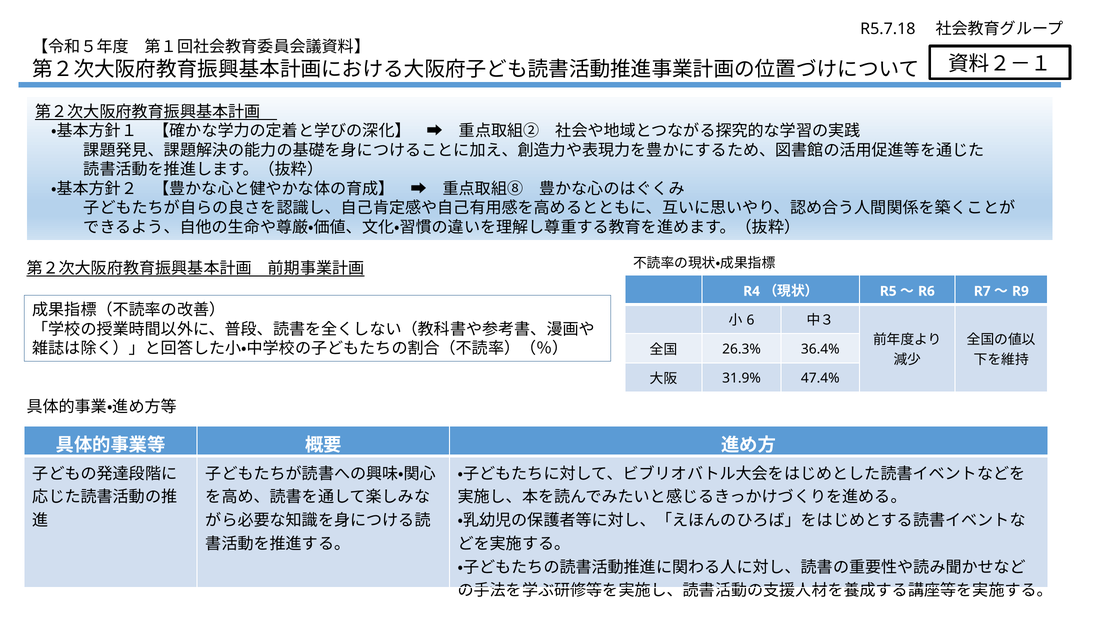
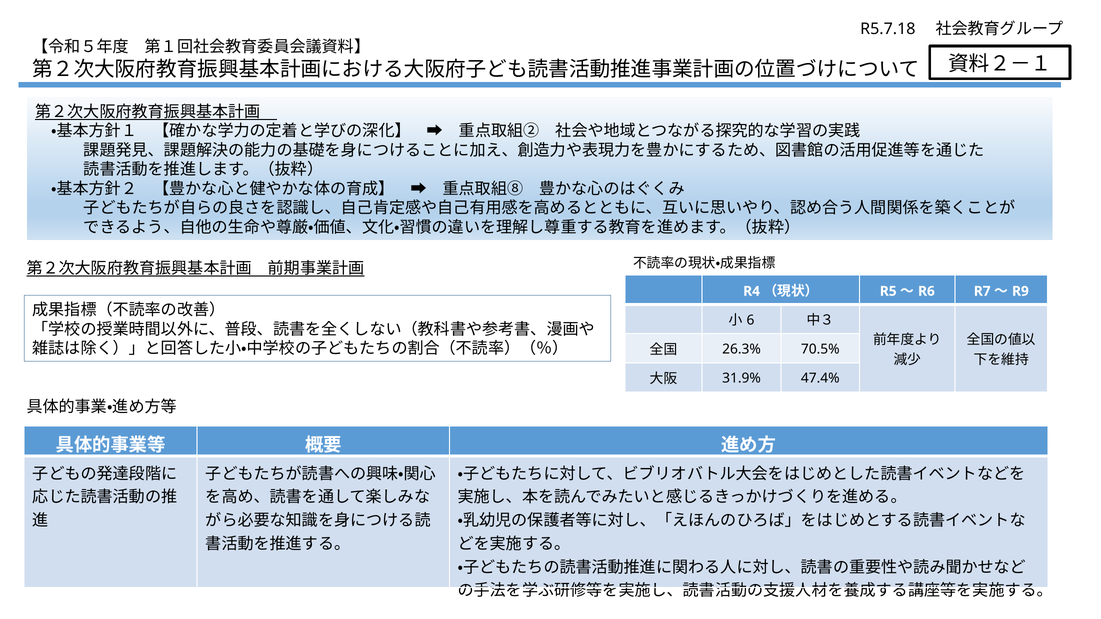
36.4%: 36.4% -> 70.5%
